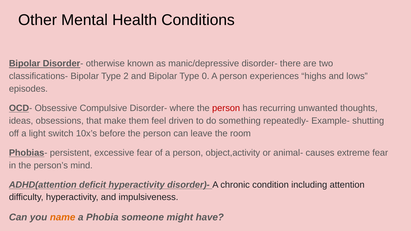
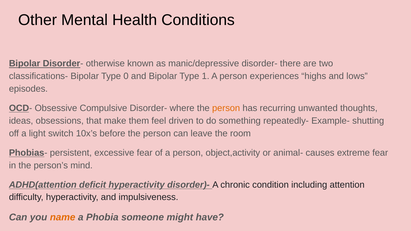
2: 2 -> 0
0: 0 -> 1
person at (226, 108) colour: red -> orange
